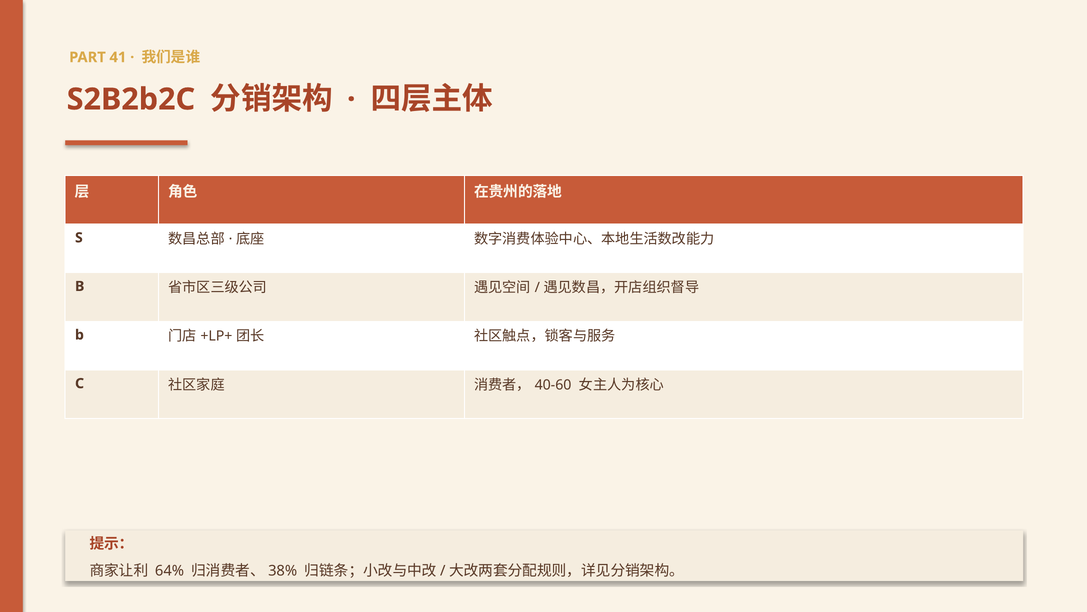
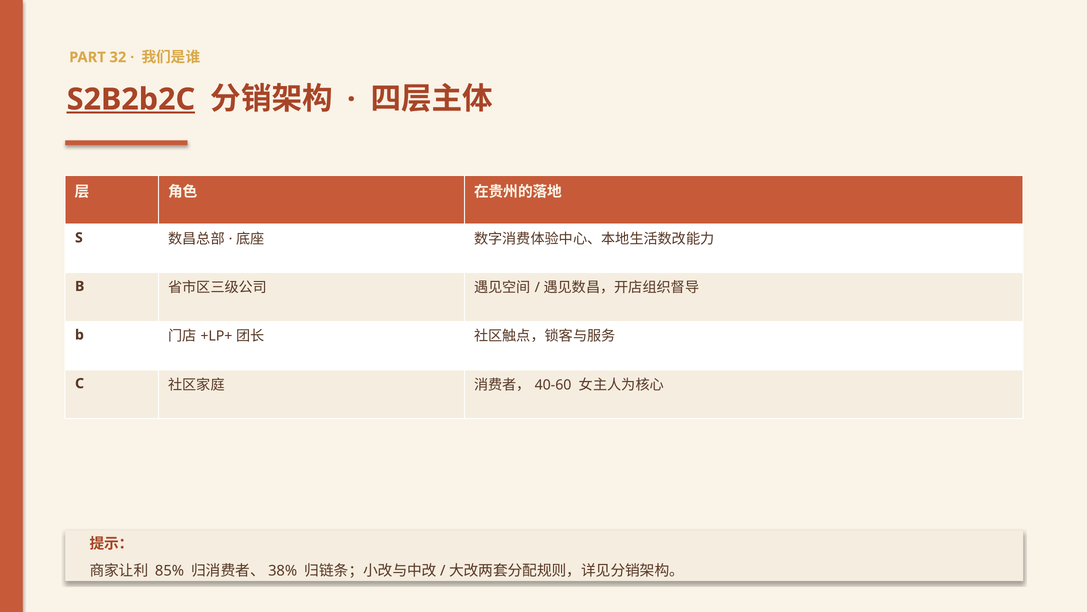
41: 41 -> 32
S2B2b2C underline: none -> present
64%: 64% -> 85%
